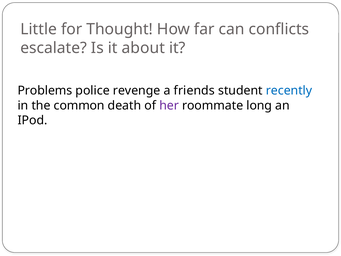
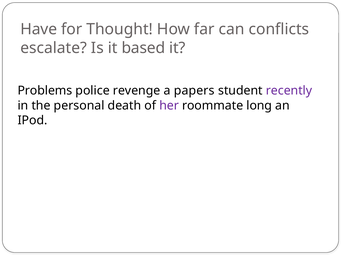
Little: Little -> Have
about: about -> based
friends: friends -> papers
recently colour: blue -> purple
common: common -> personal
